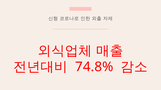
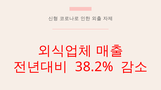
74.8%: 74.8% -> 38.2%
